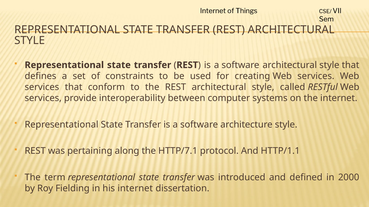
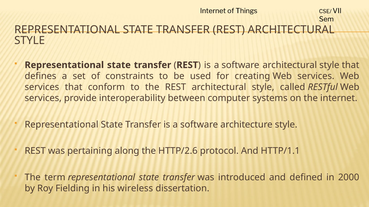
HTTP/7.1: HTTP/7.1 -> HTTP/2.6
his internet: internet -> wireless
